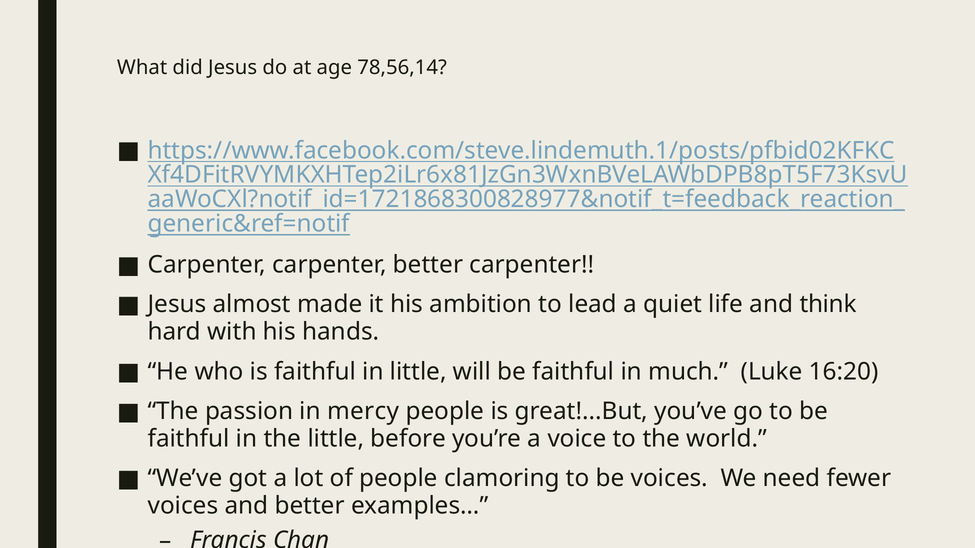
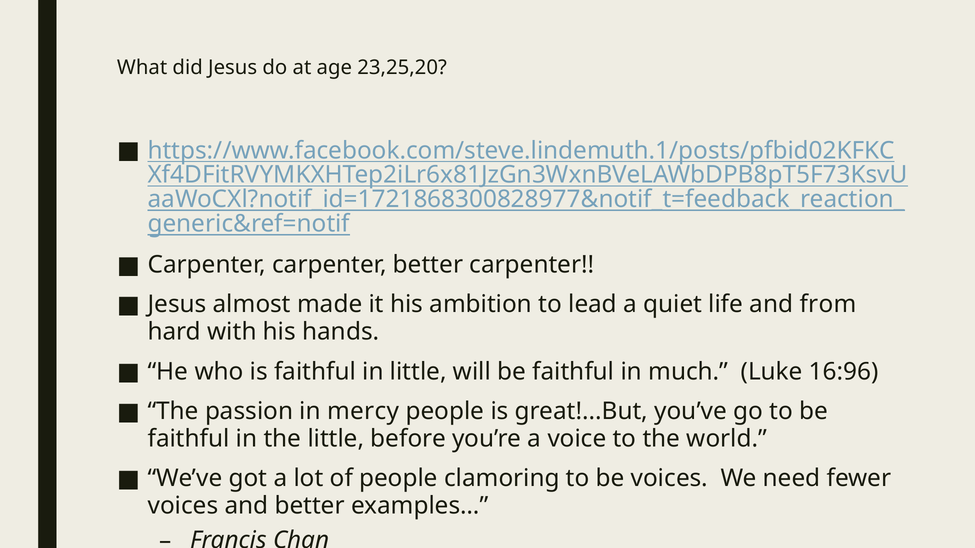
78,56,14: 78,56,14 -> 23,25,20
think: think -> from
16:20: 16:20 -> 16:96
